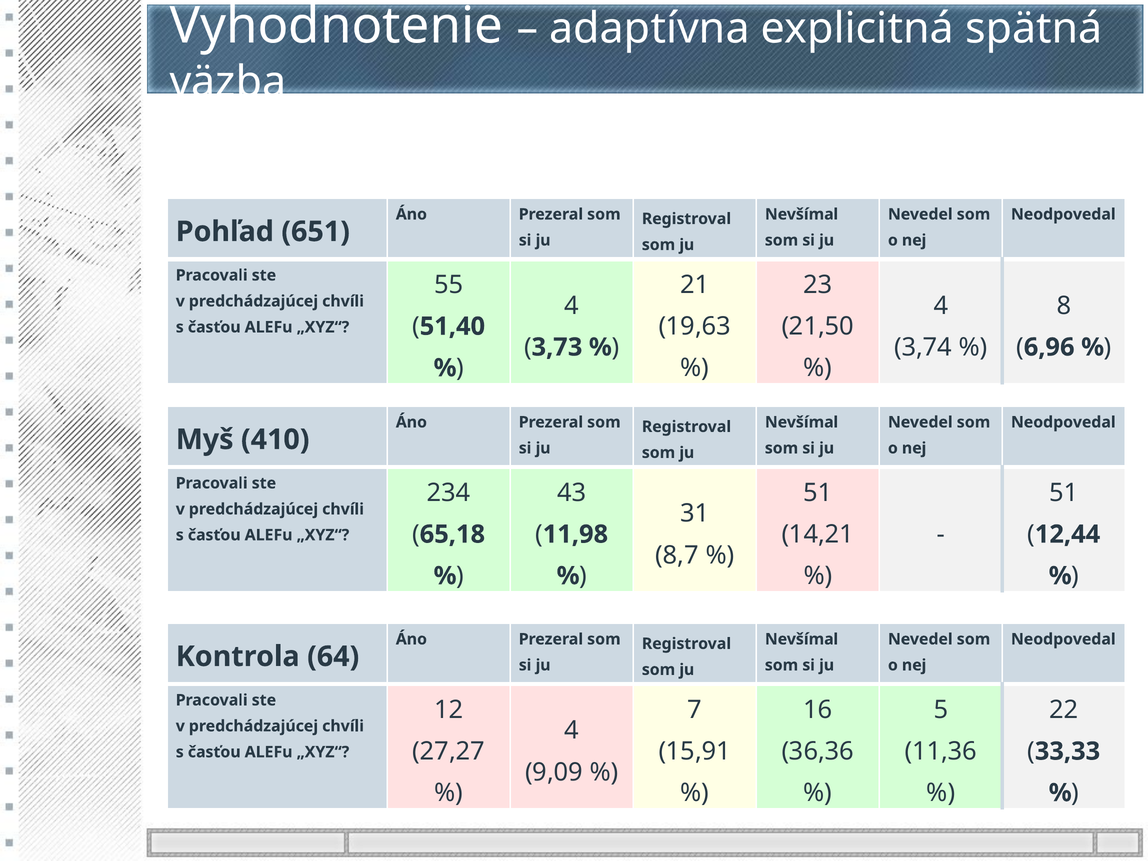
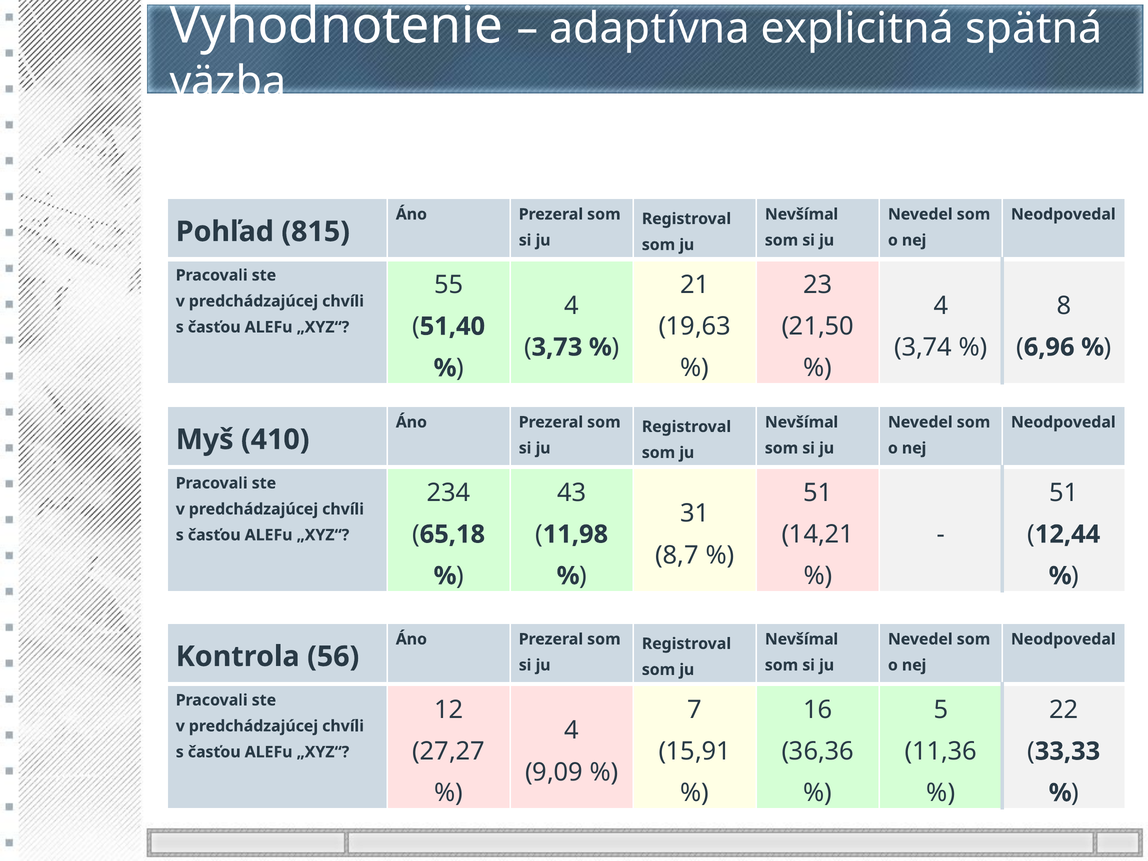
651: 651 -> 815
64: 64 -> 56
